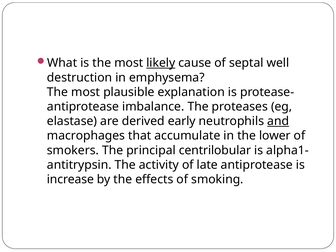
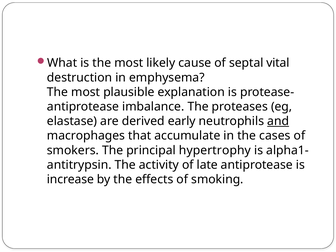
likely underline: present -> none
well: well -> vital
lower: lower -> cases
centrilobular: centrilobular -> hypertrophy
